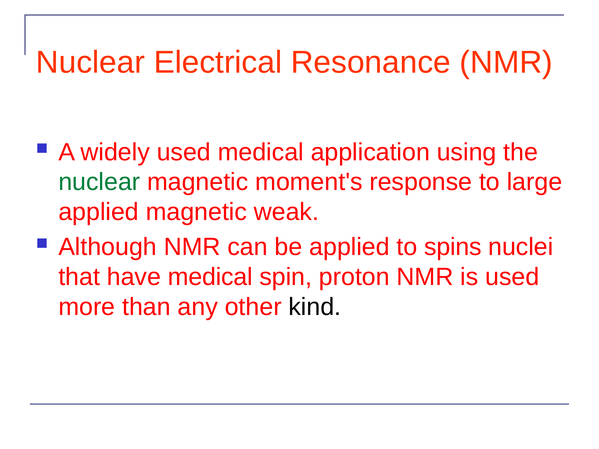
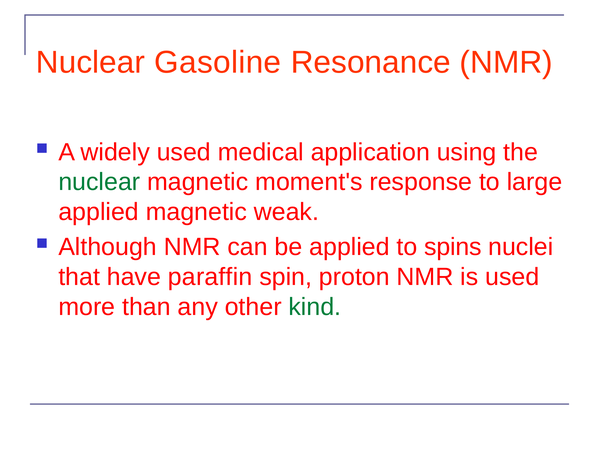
Electrical: Electrical -> Gasoline
have medical: medical -> paraffin
kind colour: black -> green
